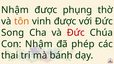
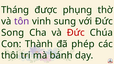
Nhậm at (15, 10): Nhậm -> Tháng
tôn colour: orange -> purple
vinh được: được -> sung
Con Nhậm: Nhậm -> Thành
thai: thai -> thôi
